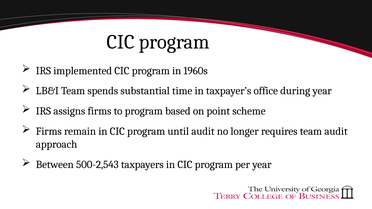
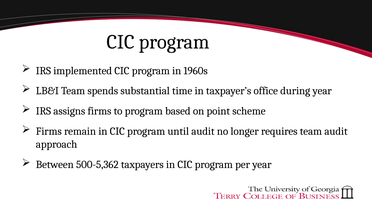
500-2,543: 500-2,543 -> 500-5,362
